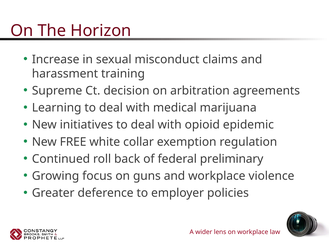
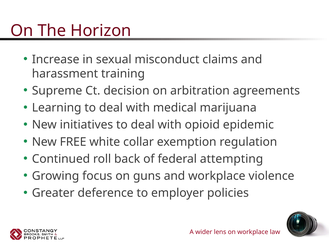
preliminary: preliminary -> attempting
